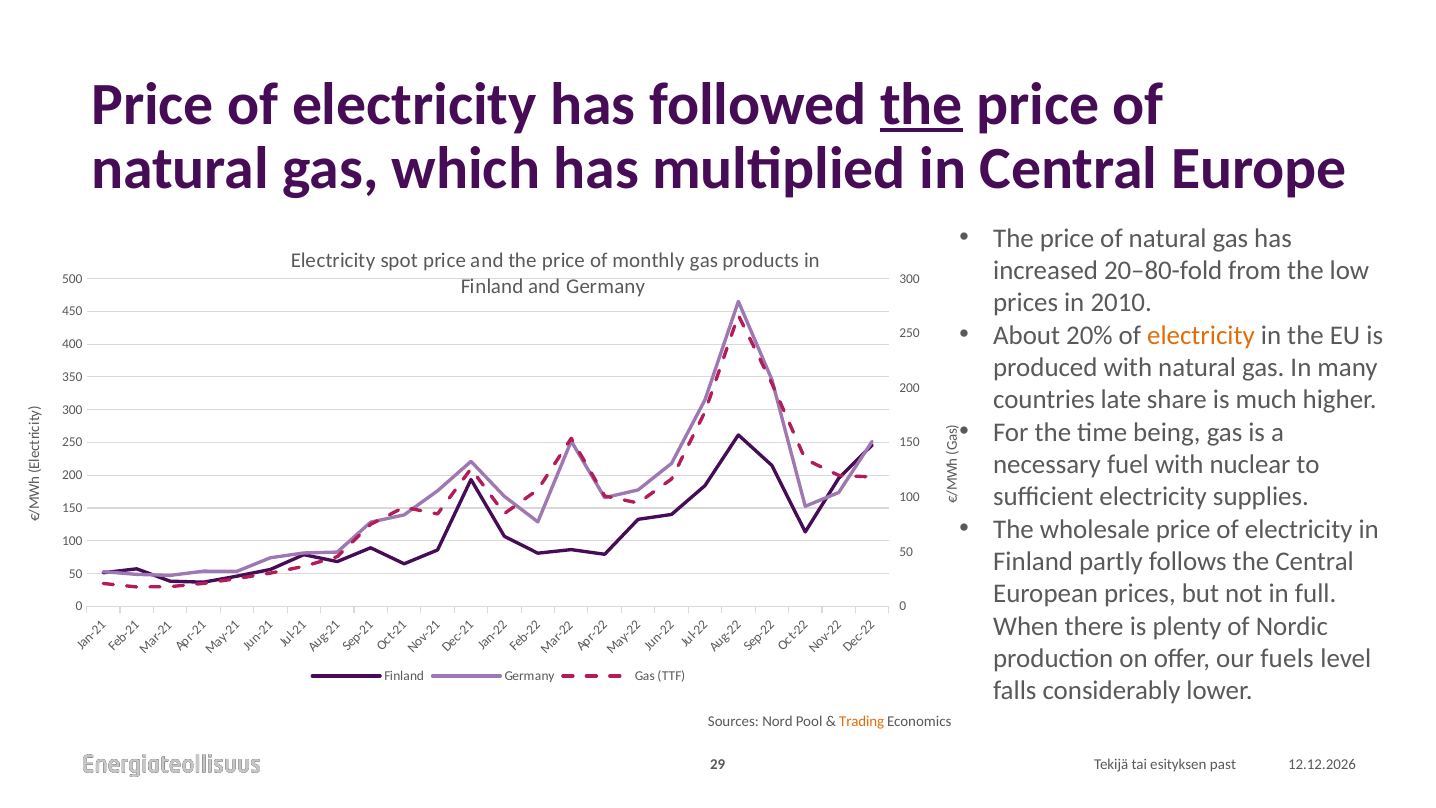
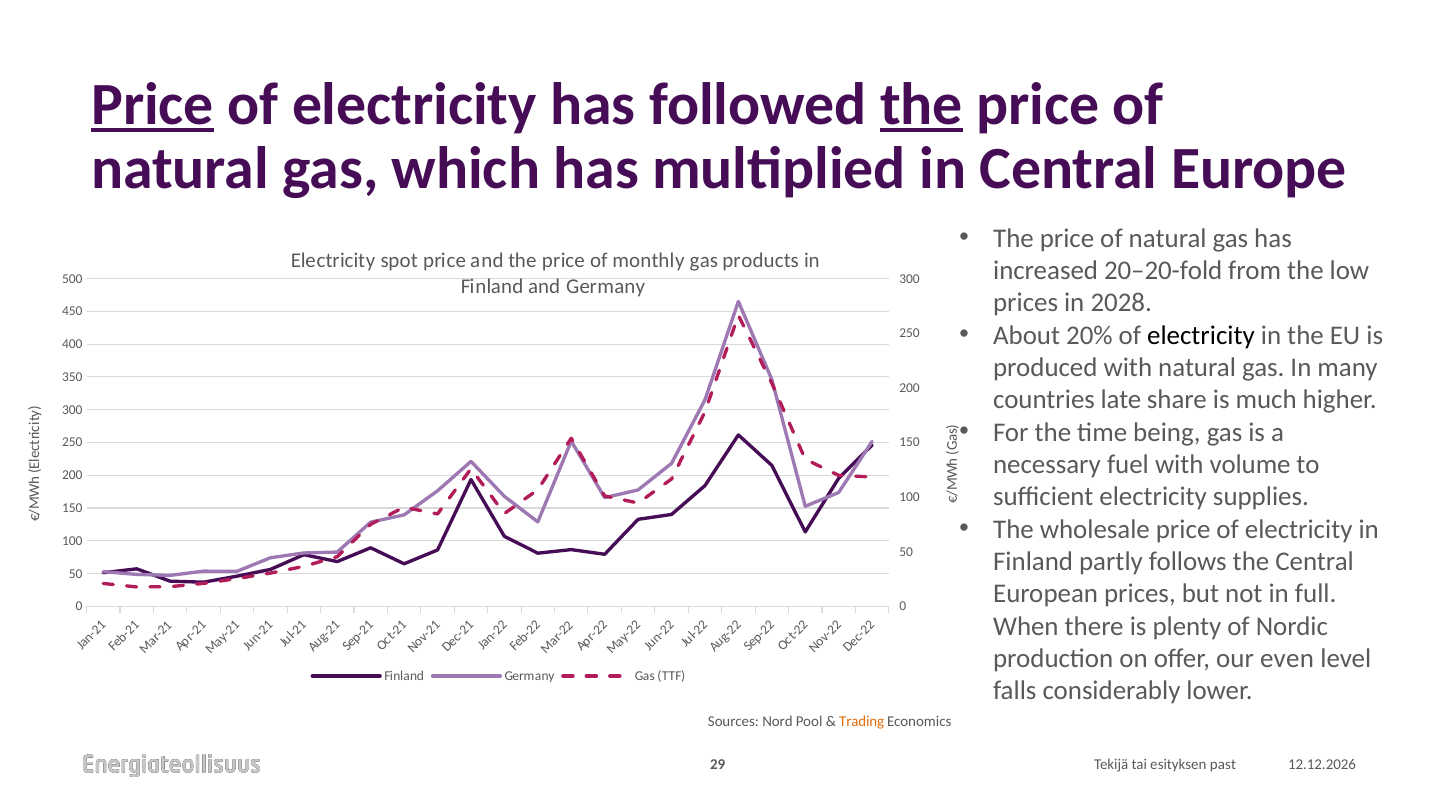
Price at (153, 104) underline: none -> present
20–80-fold: 20–80-fold -> 20–20-fold
2010: 2010 -> 2028
electricity at (1201, 335) colour: orange -> black
nuclear: nuclear -> volume
fuels: fuels -> even
